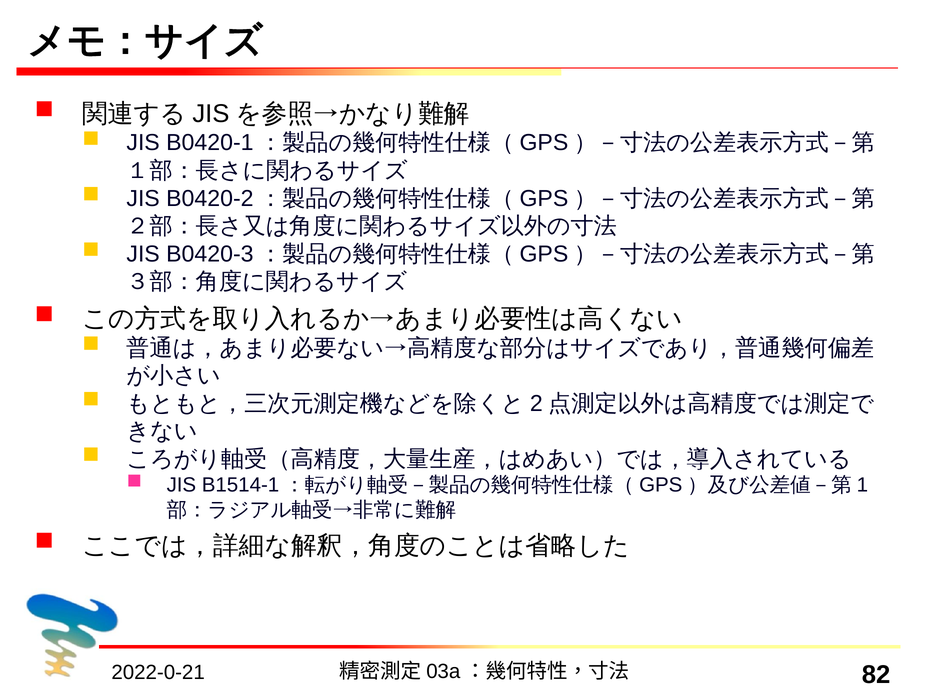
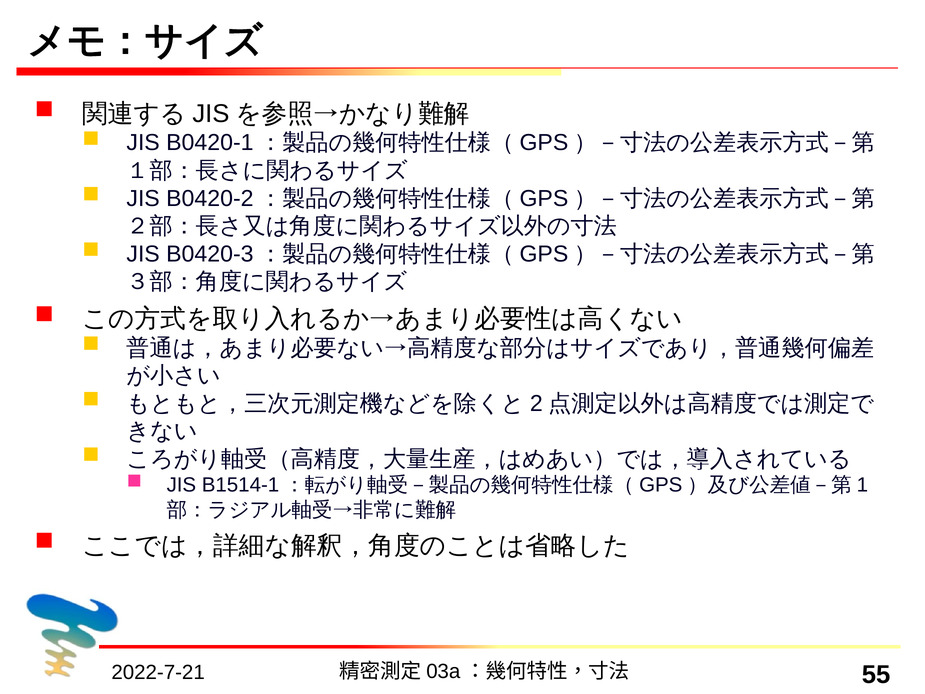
2022-0-21: 2022-0-21 -> 2022-7-21
82: 82 -> 55
